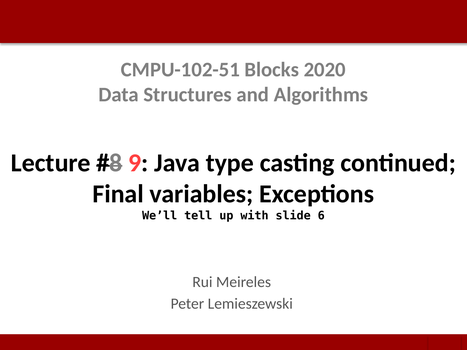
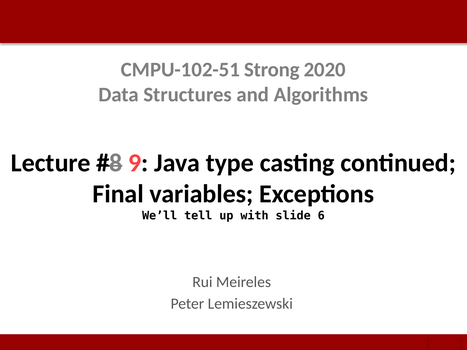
Blocks: Blocks -> Strong
